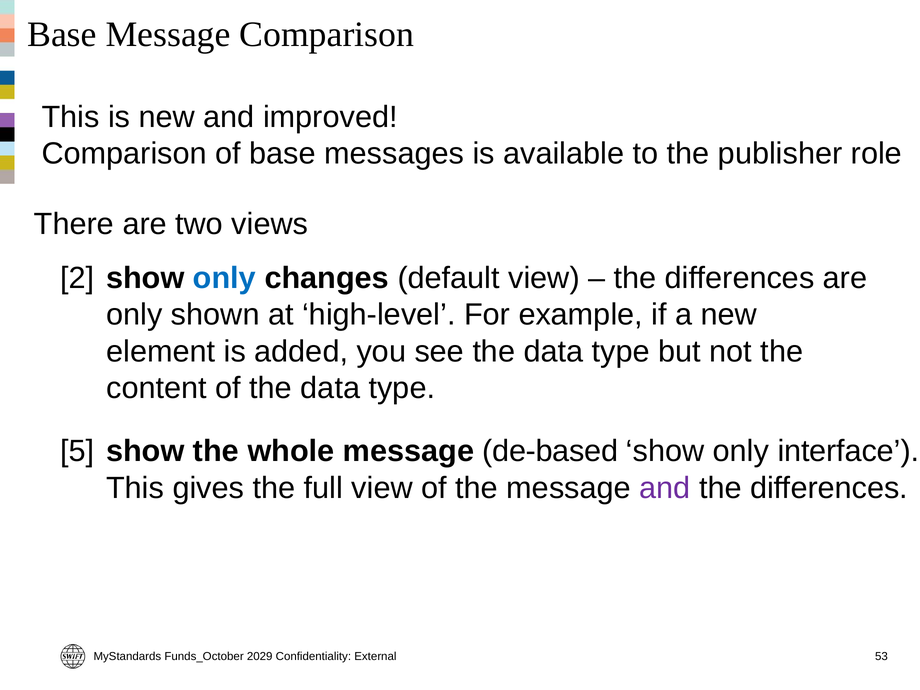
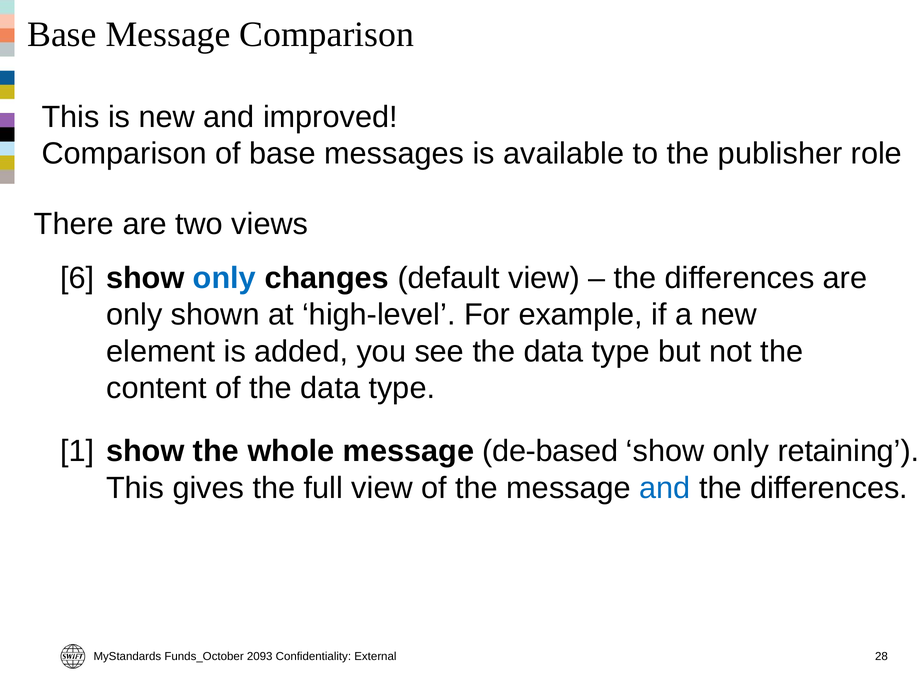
2: 2 -> 6
5: 5 -> 1
interface: interface -> retaining
and at (665, 488) colour: purple -> blue
2029: 2029 -> 2093
53: 53 -> 28
